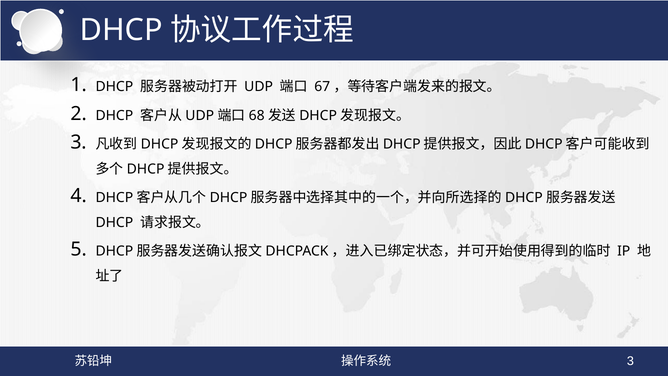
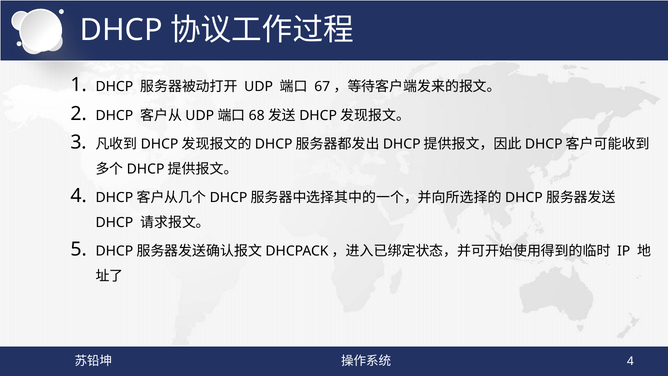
3 at (630, 361): 3 -> 4
